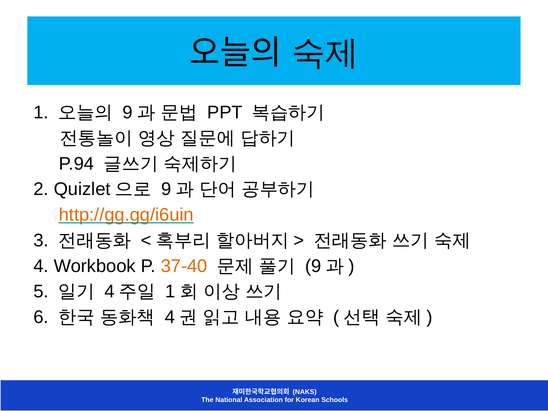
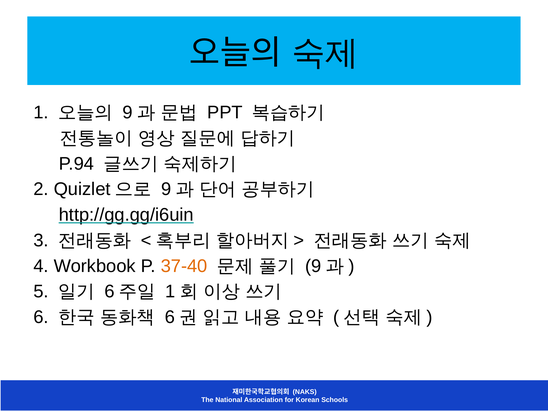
http://gg.gg/i6uin colour: orange -> black
4 at (110, 292): 4 -> 6
4 at (170, 317): 4 -> 6
